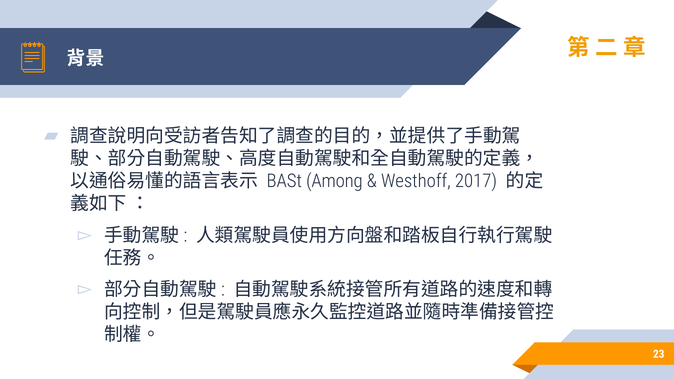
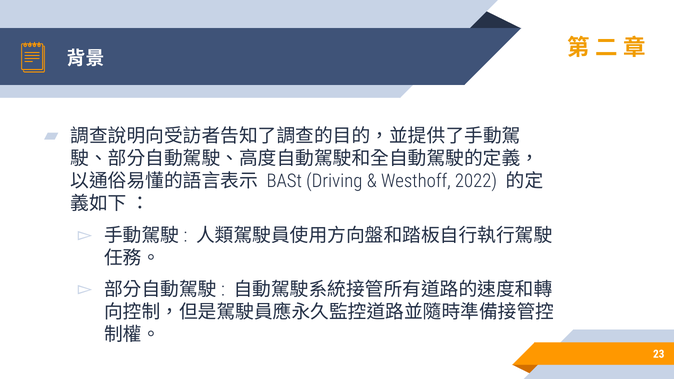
Among: Among -> Driving
2017: 2017 -> 2022
